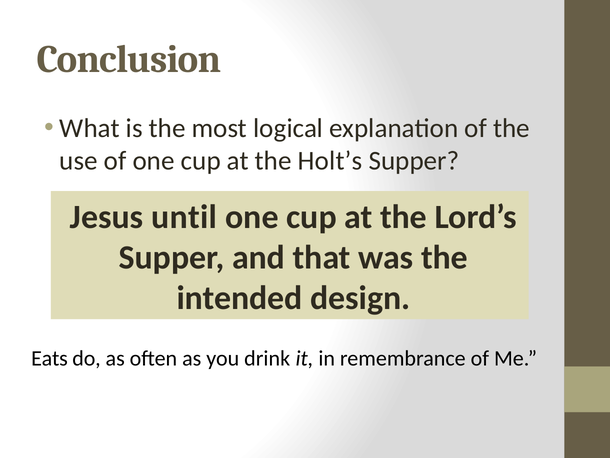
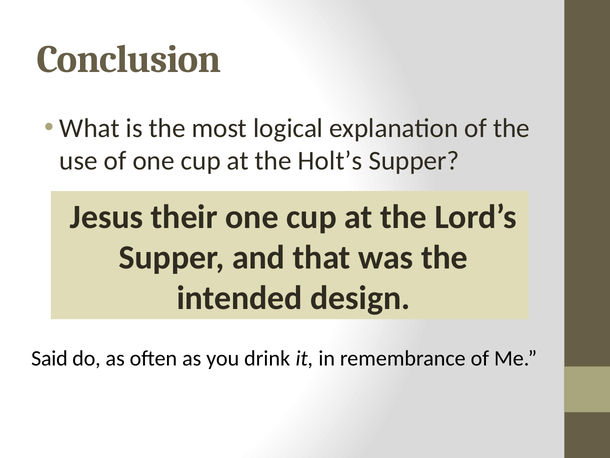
until: until -> their
Eats: Eats -> Said
